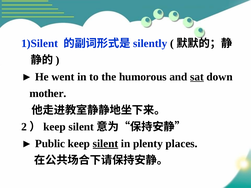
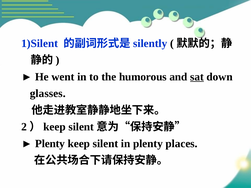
mother: mother -> glasses
Public at (50, 144): Public -> Plenty
silent at (105, 144) underline: present -> none
